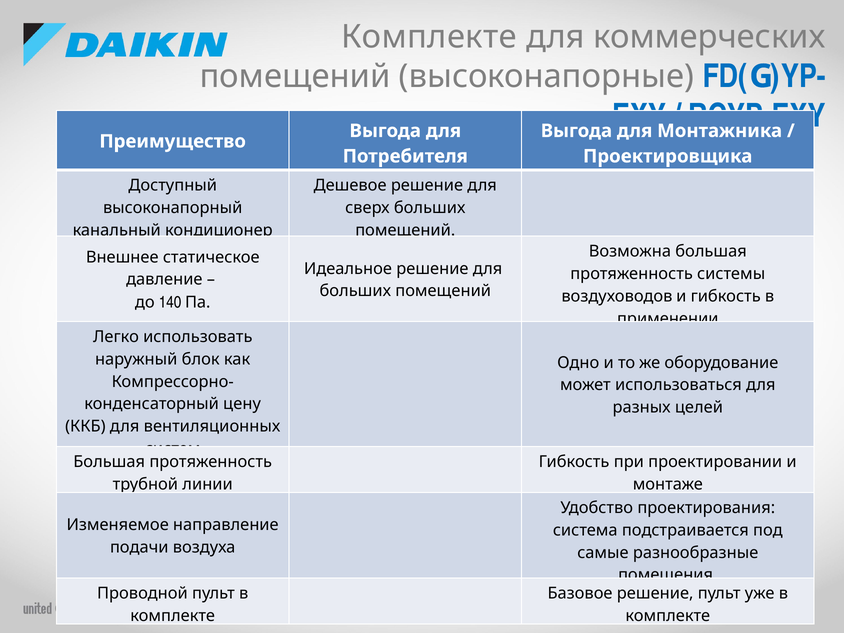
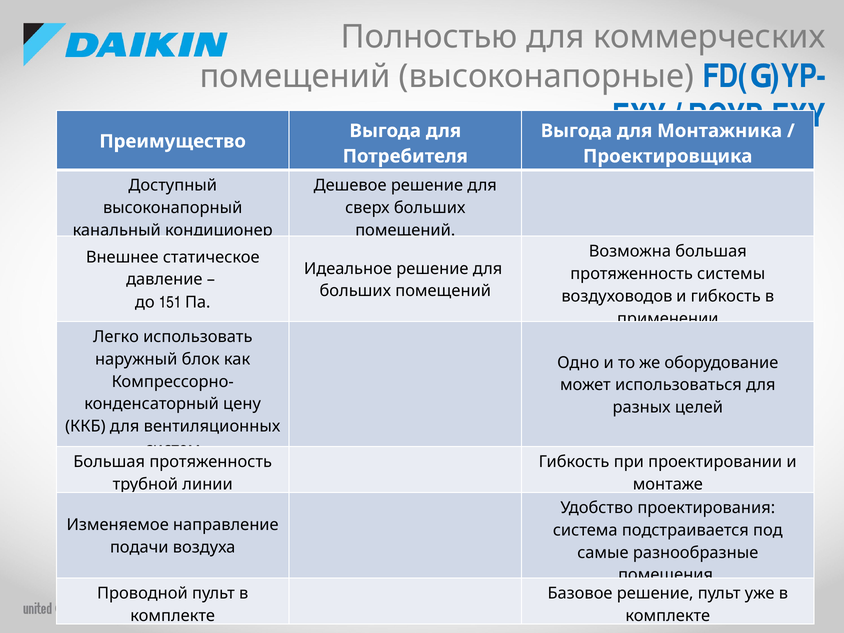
Комплекте at (429, 37): Комплекте -> Полностью
140: 140 -> 151
